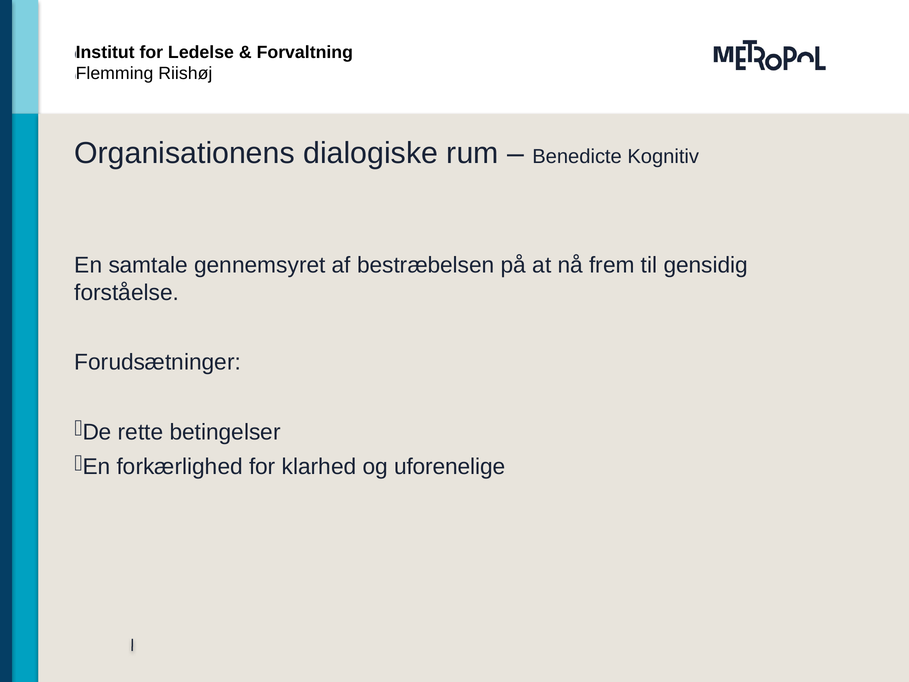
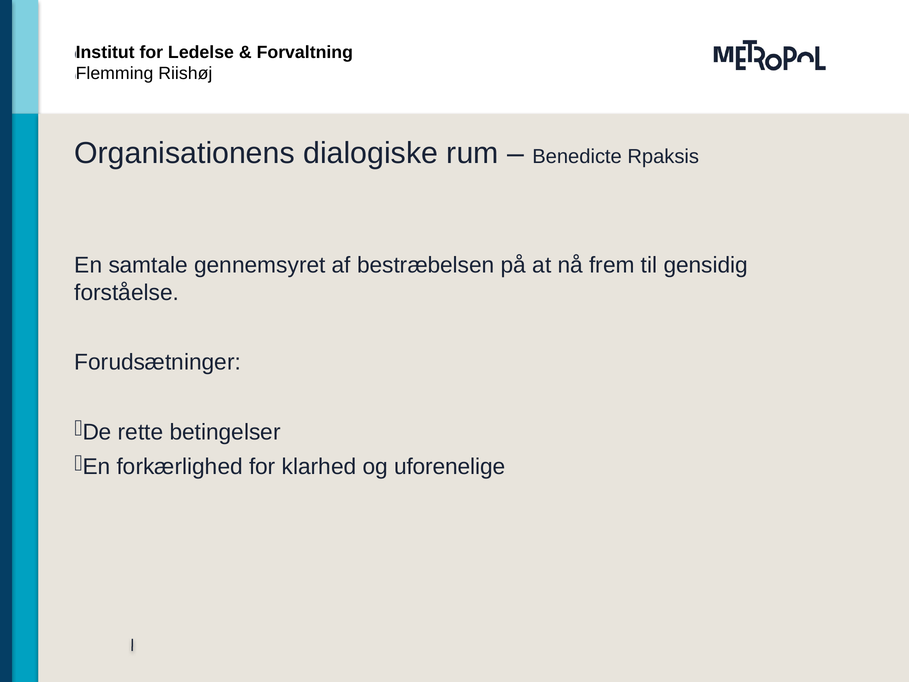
Kognitiv: Kognitiv -> Rpaksis
